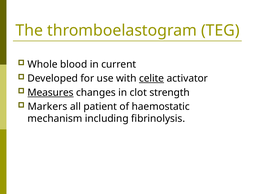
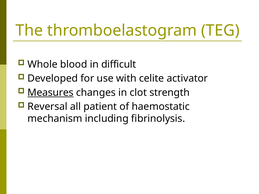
current: current -> difficult
celite underline: present -> none
Markers: Markers -> Reversal
